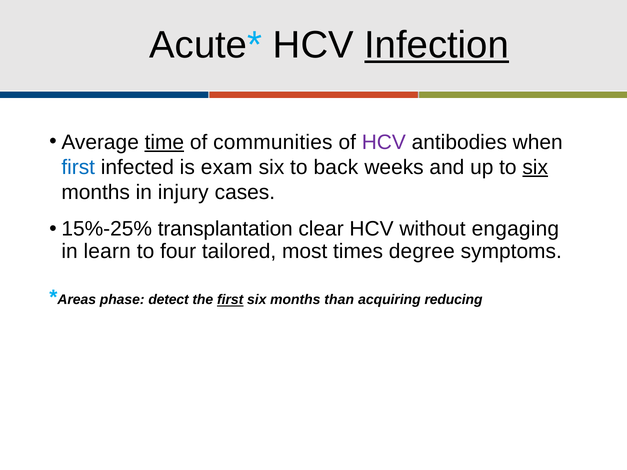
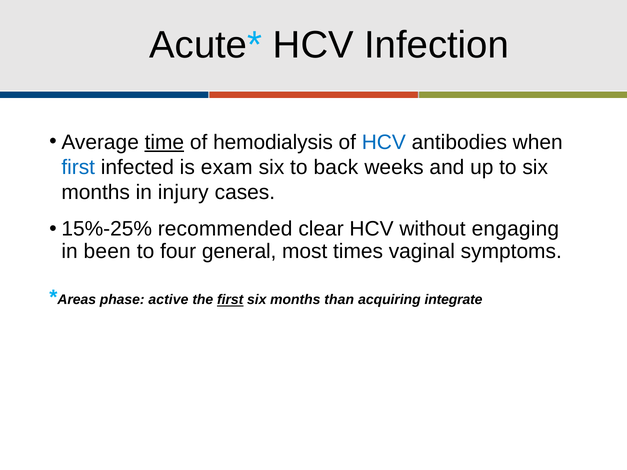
Infection underline: present -> none
communities: communities -> hemodialysis
HCV at (384, 142) colour: purple -> blue
six at (535, 167) underline: present -> none
transplantation: transplantation -> recommended
learn: learn -> been
tailored: tailored -> general
degree: degree -> vaginal
detect: detect -> active
reducing: reducing -> integrate
